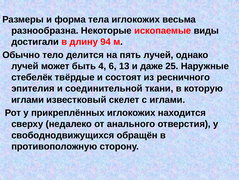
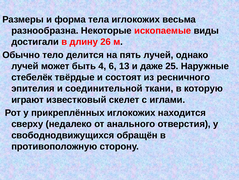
94: 94 -> 26
иглами at (28, 99): иглами -> играют
